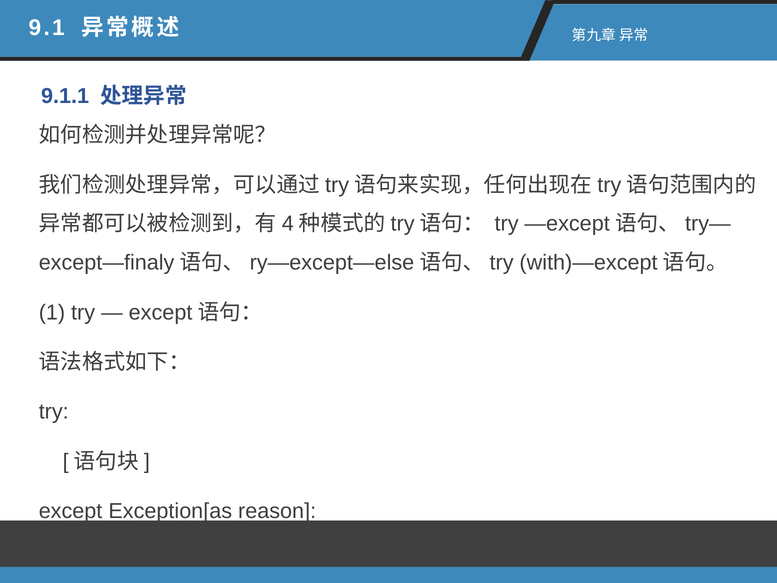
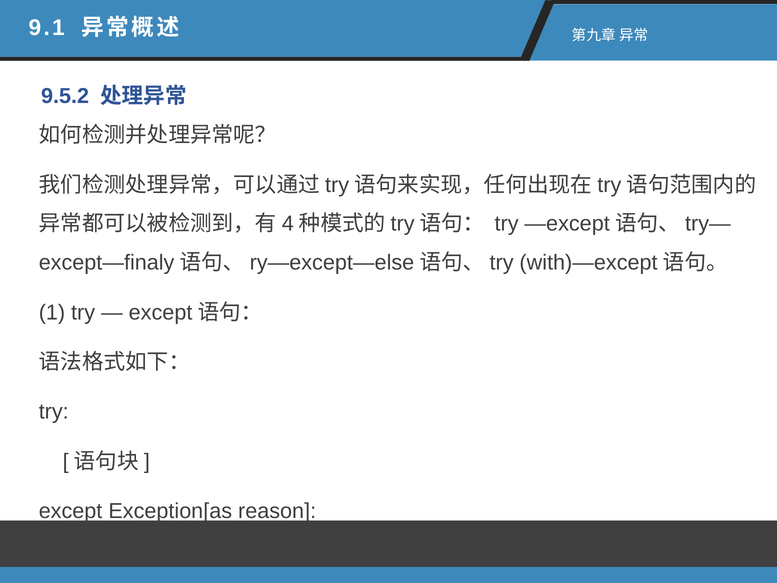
9.1.1: 9.1.1 -> 9.5.2
